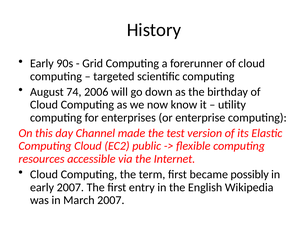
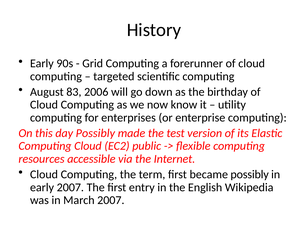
74: 74 -> 83
day Channel: Channel -> Possibly
